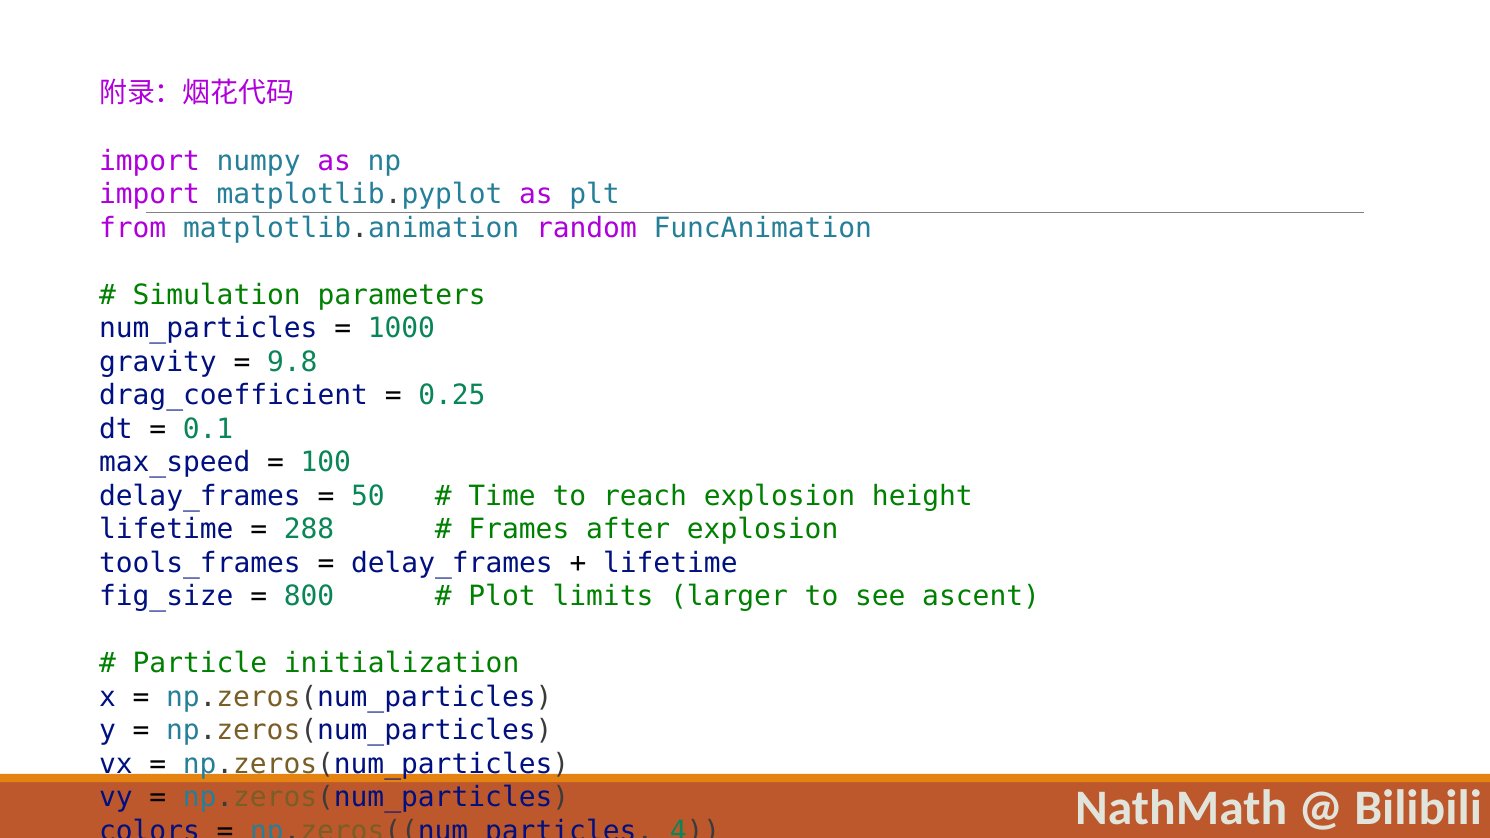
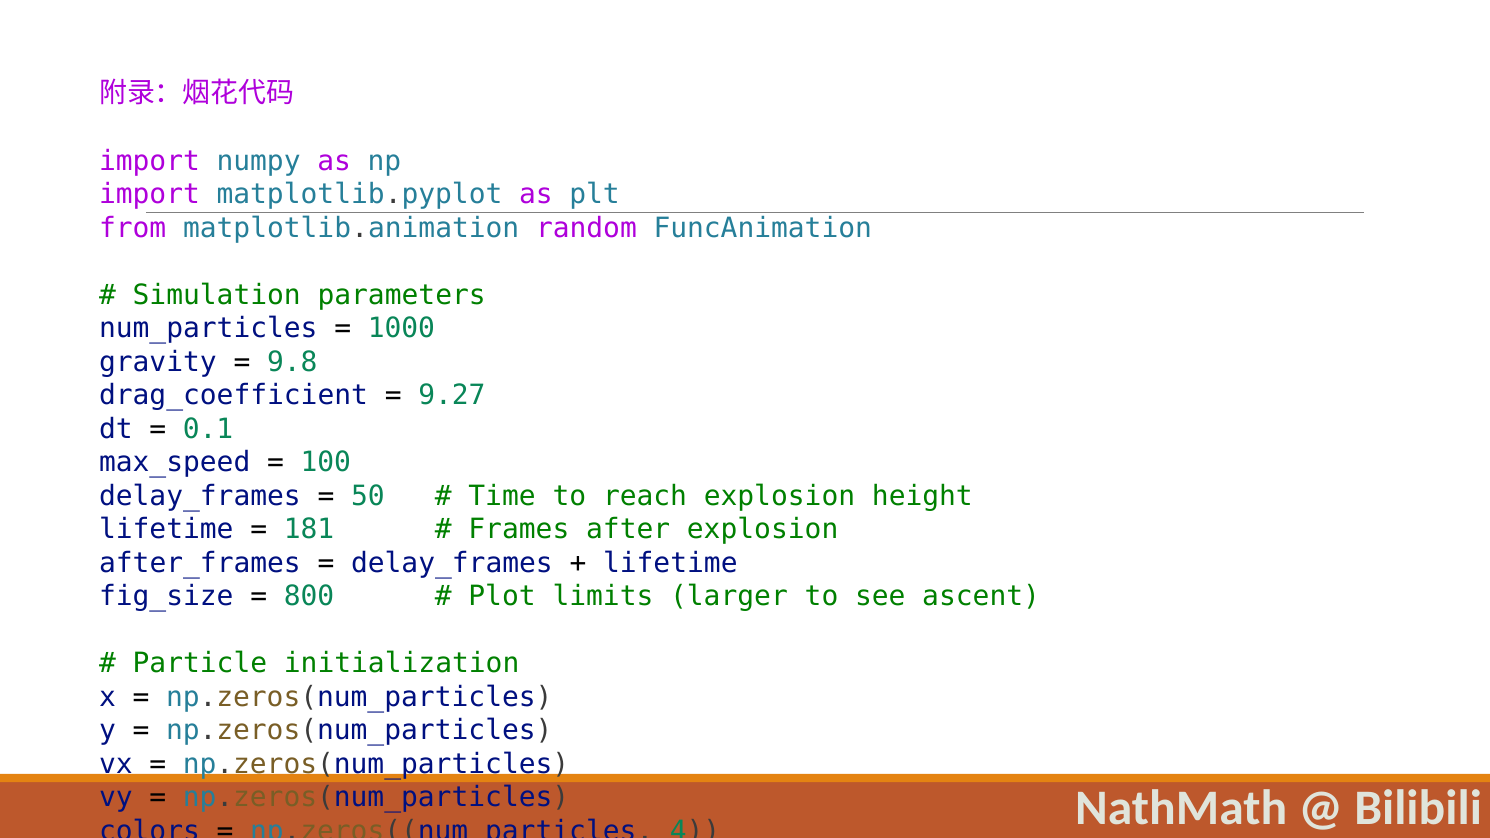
0.25: 0.25 -> 9.27
288: 288 -> 181
tools_frames: tools_frames -> after_frames
